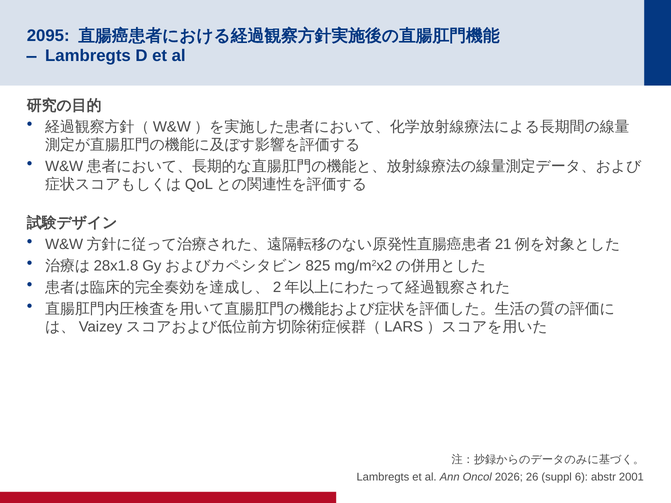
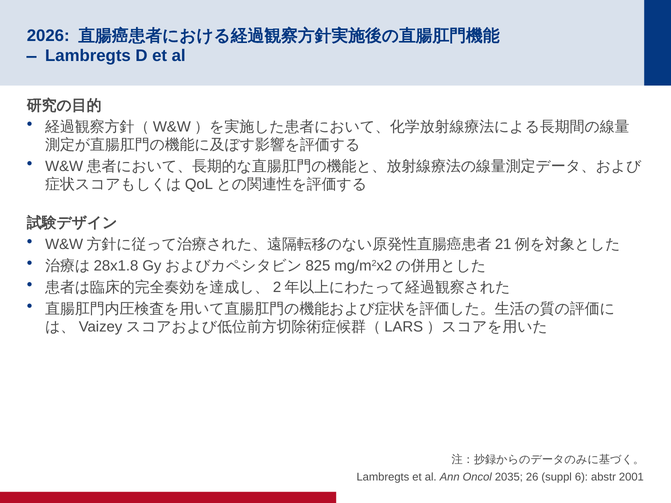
2095: 2095 -> 2026
2026: 2026 -> 2035
